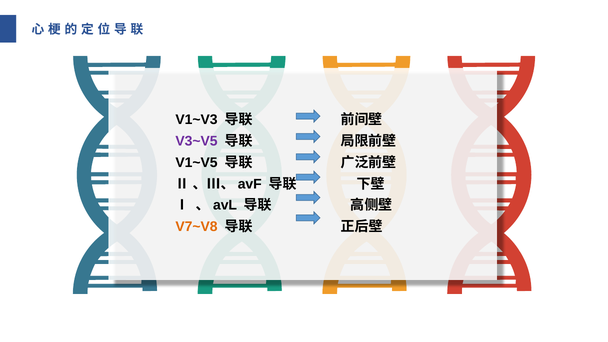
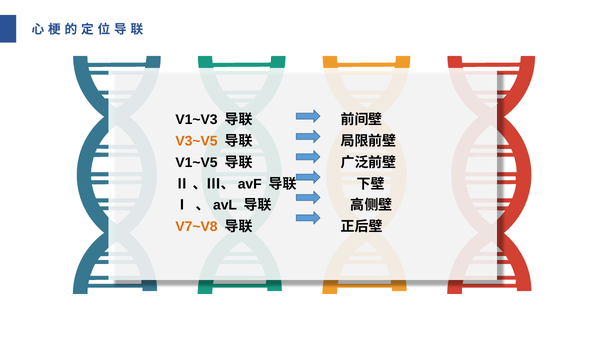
V3~V5 colour: purple -> orange
